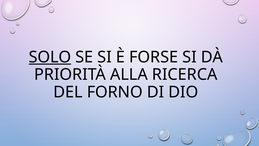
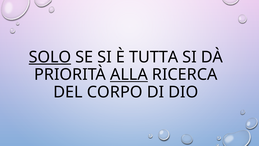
FORSE: FORSE -> TUTTA
ALLA underline: none -> present
FORNO: FORNO -> CORPO
